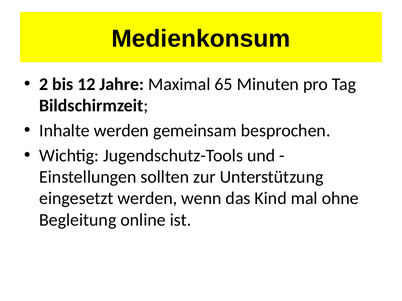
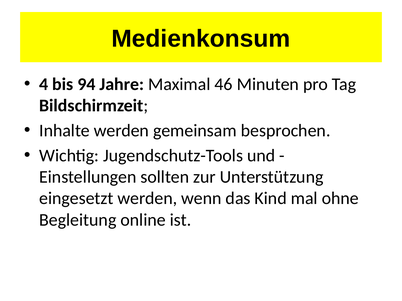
2: 2 -> 4
12: 12 -> 94
65: 65 -> 46
